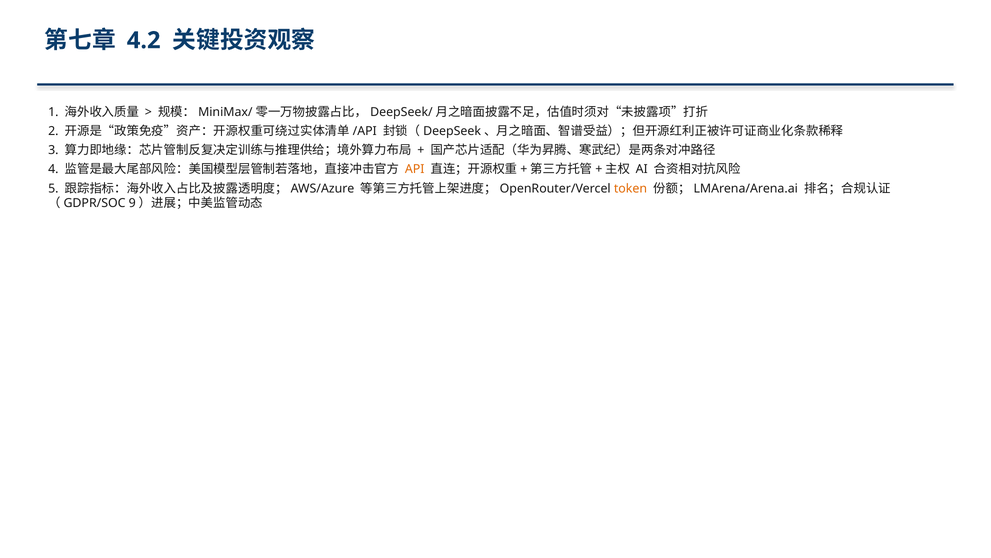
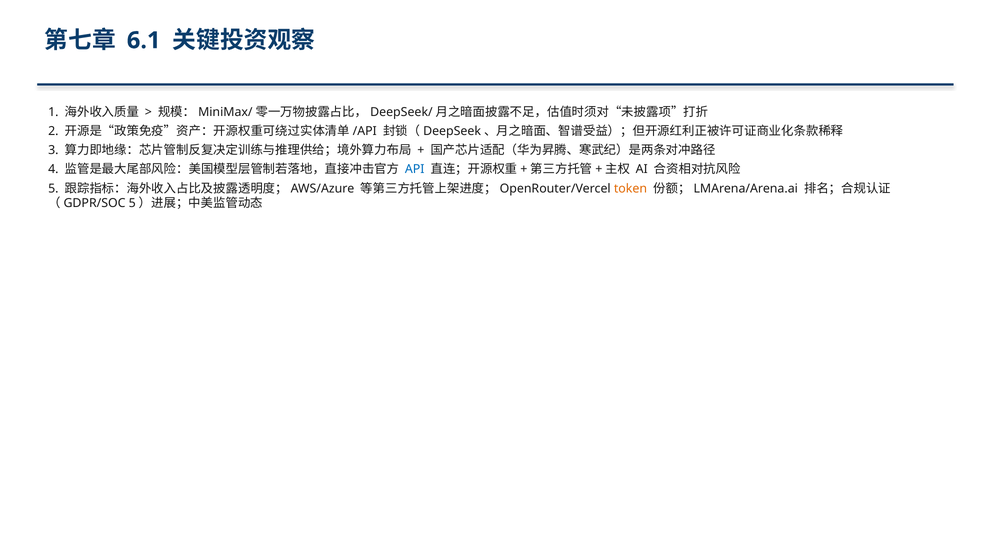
4.2: 4.2 -> 6.1
API colour: orange -> blue
9 at (132, 203): 9 -> 5
